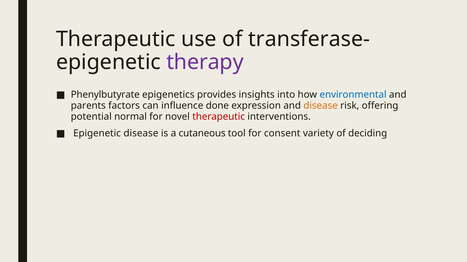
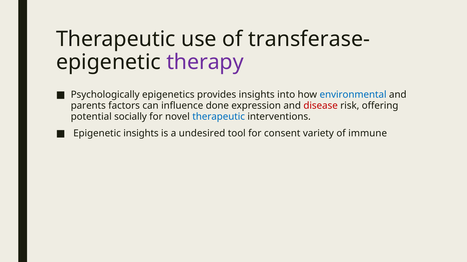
Phenylbutyrate: Phenylbutyrate -> Psychologically
disease at (321, 106) colour: orange -> red
normal: normal -> socially
therapeutic at (219, 117) colour: red -> blue
Epigenetic disease: disease -> insights
cutaneous: cutaneous -> undesired
deciding: deciding -> immune
